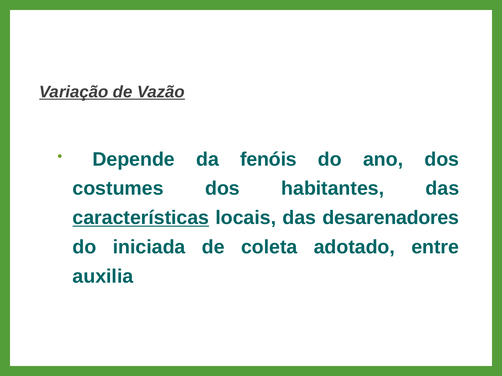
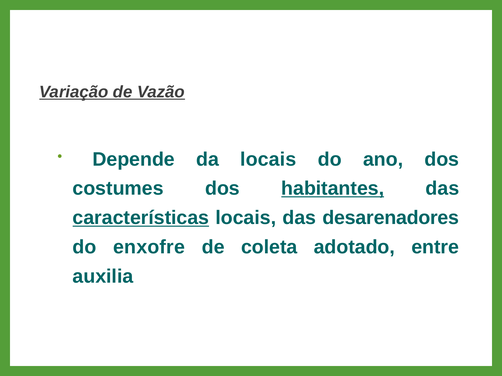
da fenóis: fenóis -> locais
habitantes underline: none -> present
iniciada: iniciada -> enxofre
